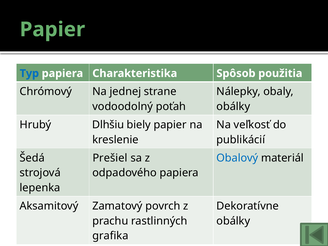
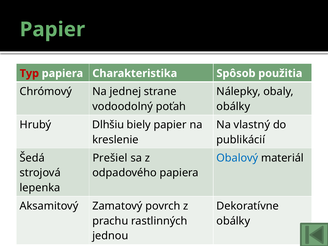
Typ colour: blue -> red
veľkosť: veľkosť -> vlastný
grafika: grafika -> jednou
